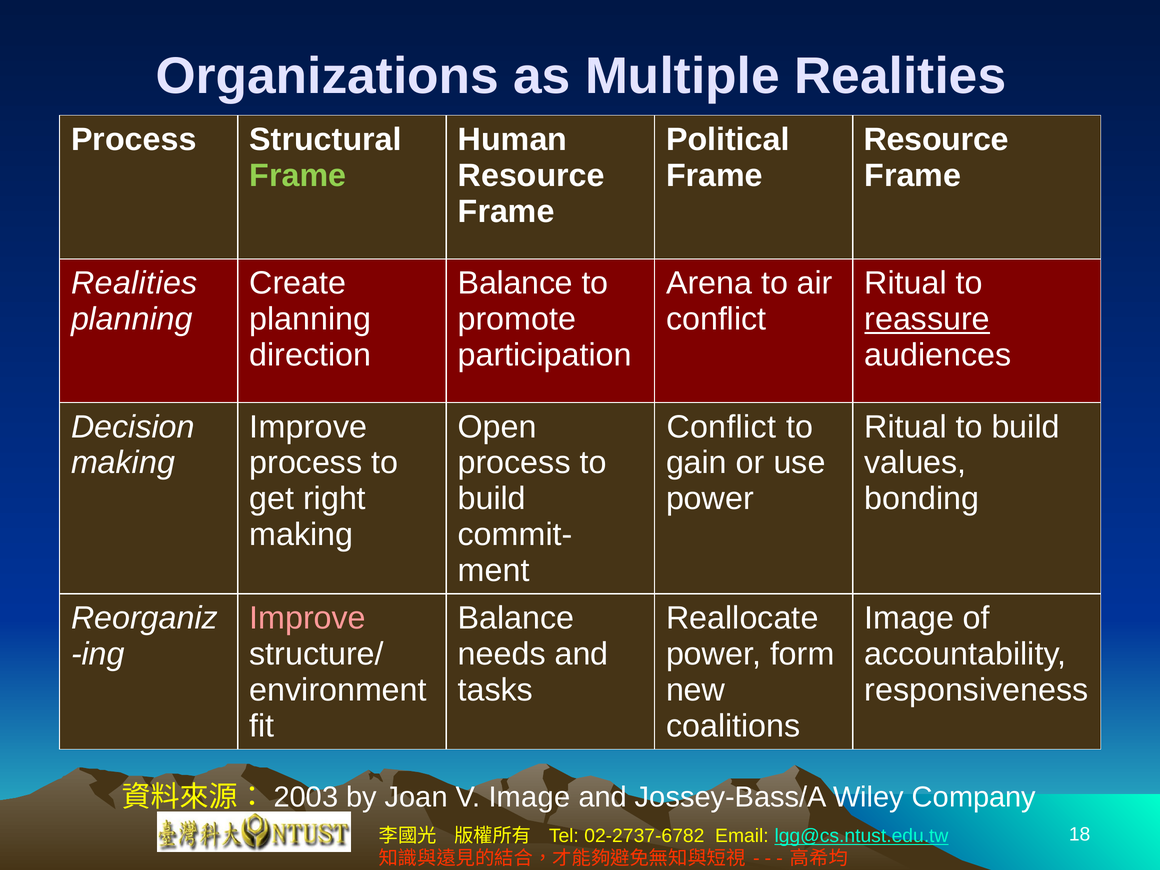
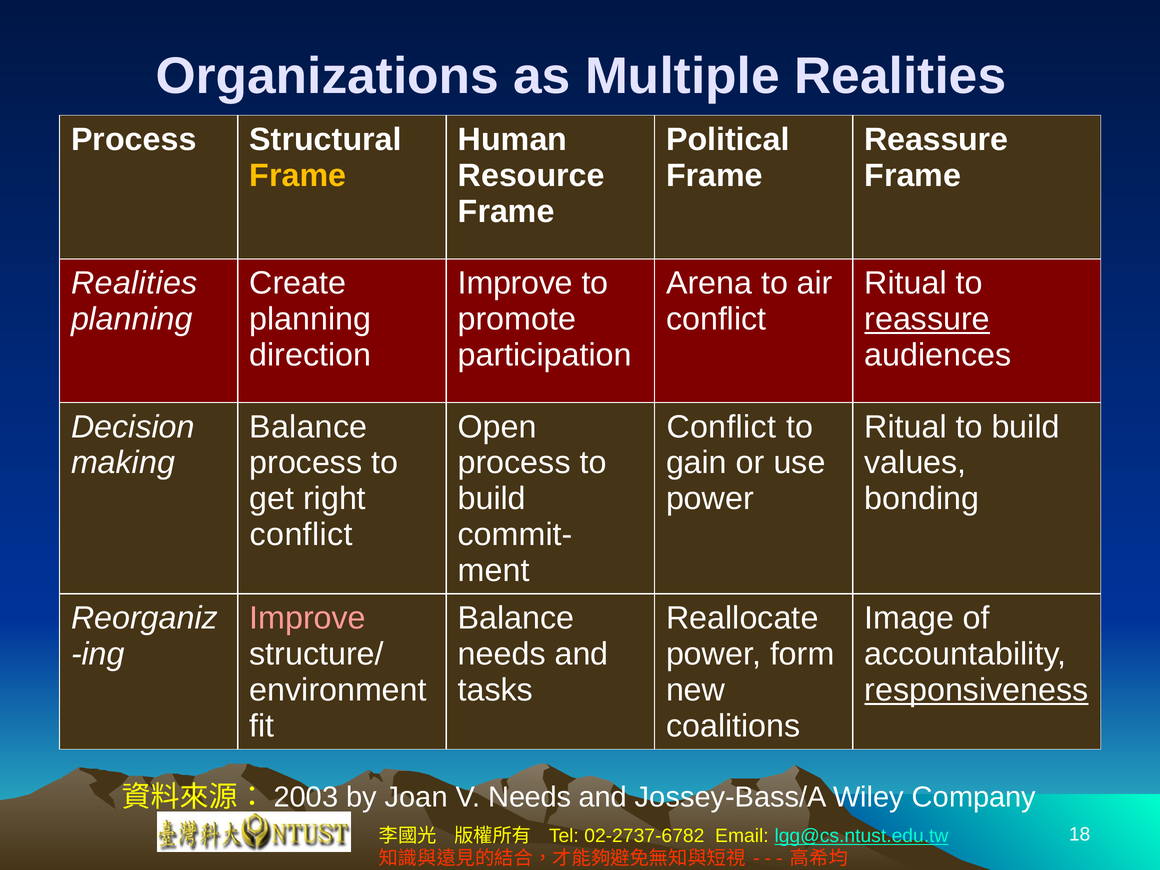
Resource at (936, 140): Resource -> Reassure
Frame at (298, 175) colour: light green -> yellow
Balance at (515, 283): Balance -> Improve
Improve at (308, 427): Improve -> Balance
making at (301, 535): making -> conflict
responsiveness underline: none -> present
V Image: Image -> Needs
